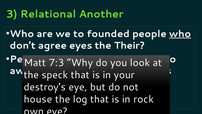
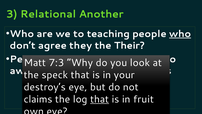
founded: founded -> teaching
eyes: eyes -> they
house: house -> claims
that at (100, 99) underline: none -> present
rock: rock -> fruit
